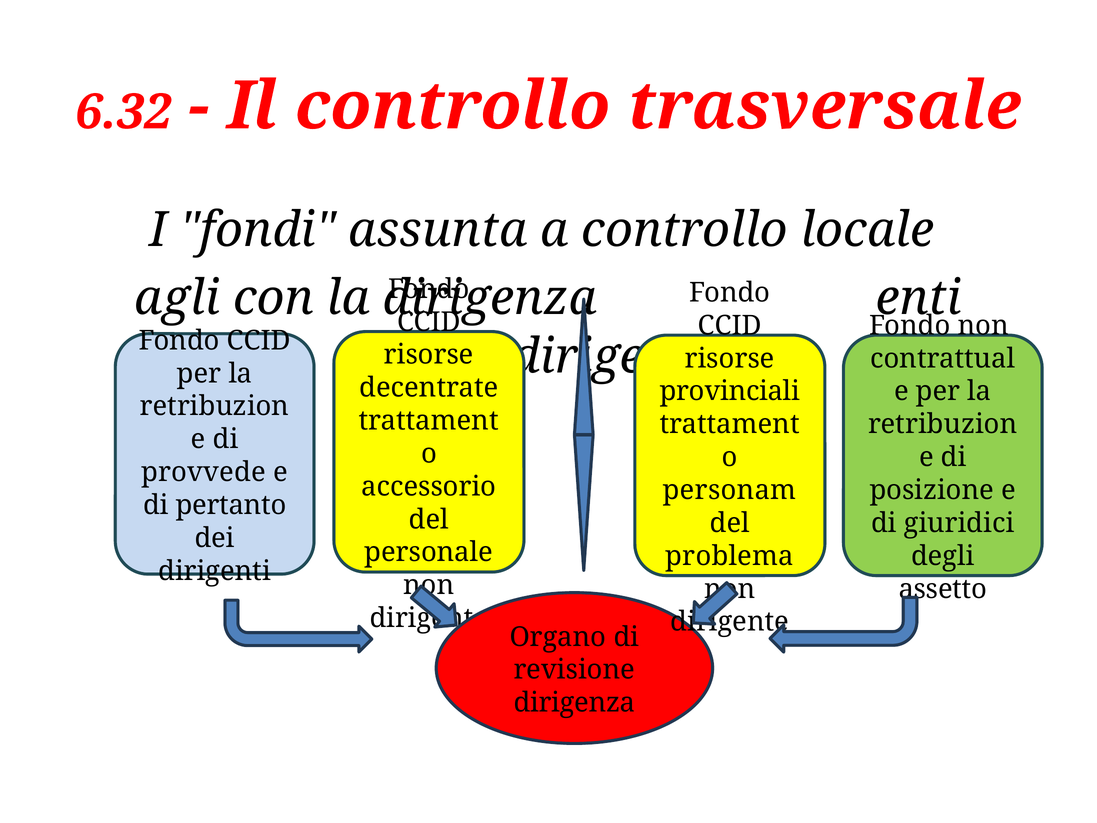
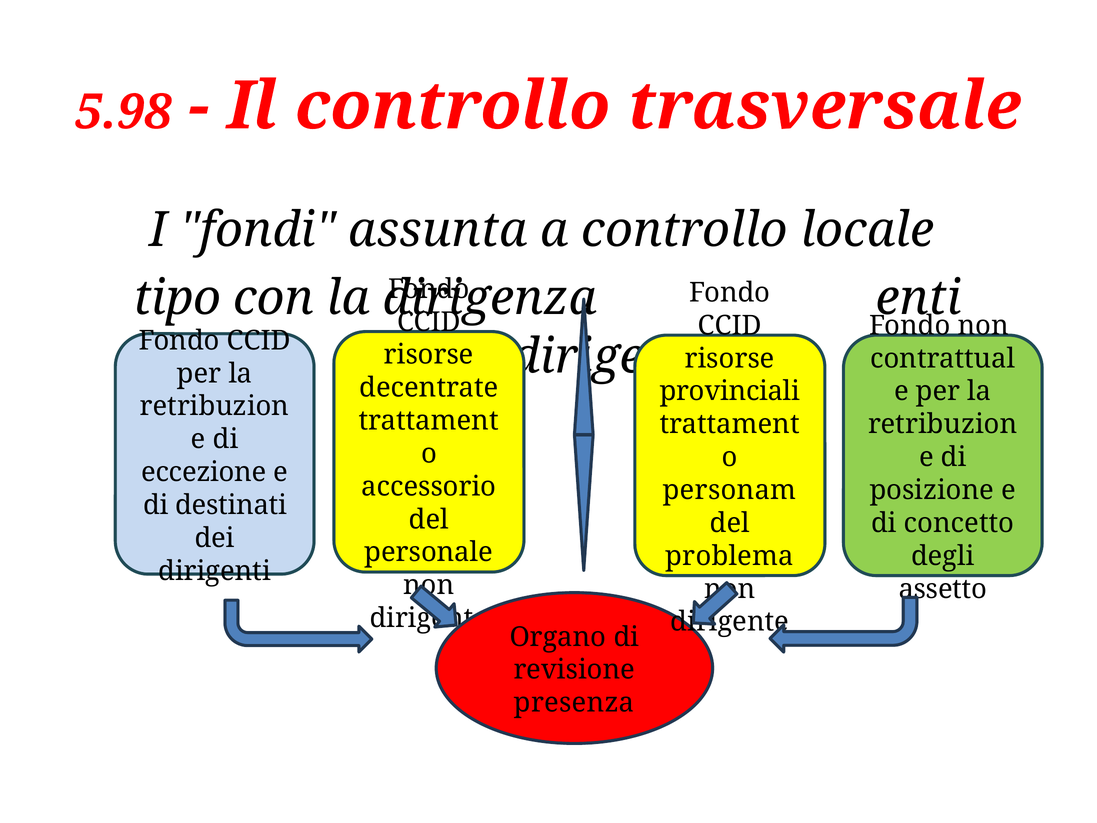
6.32: 6.32 -> 5.98
agli: agli -> tipo
provvede: provvede -> eccezione
pertanto: pertanto -> destinati
giuridici: giuridici -> concetto
dirigenza at (574, 703): dirigenza -> presenza
